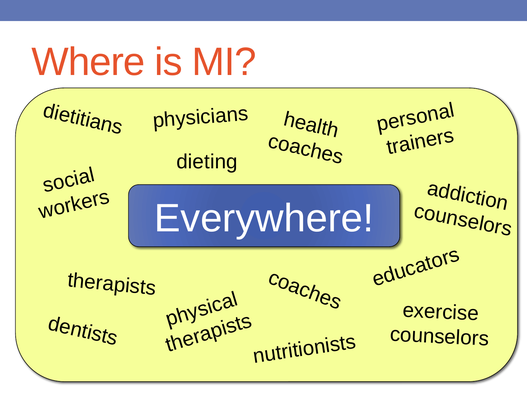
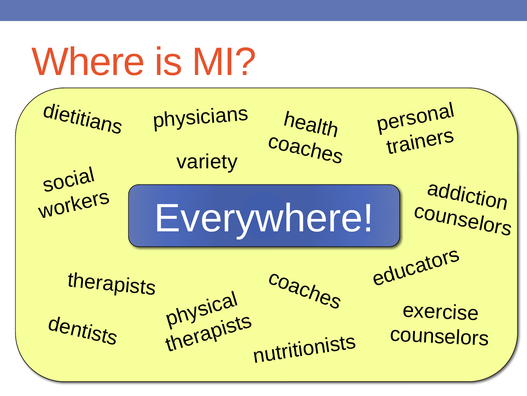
dieting: dieting -> variety
